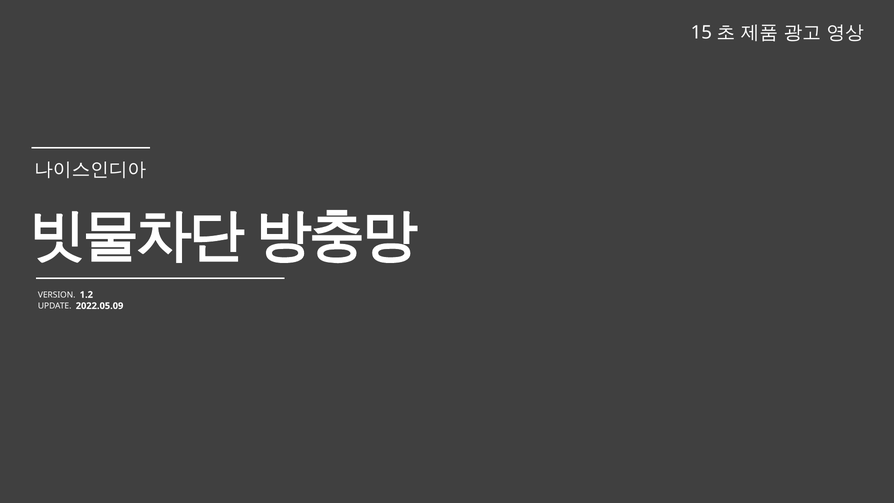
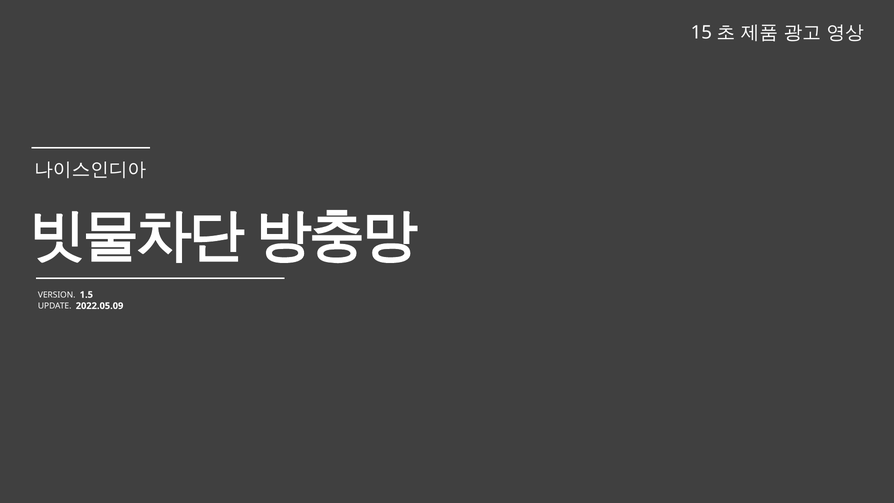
1.2: 1.2 -> 1.5
